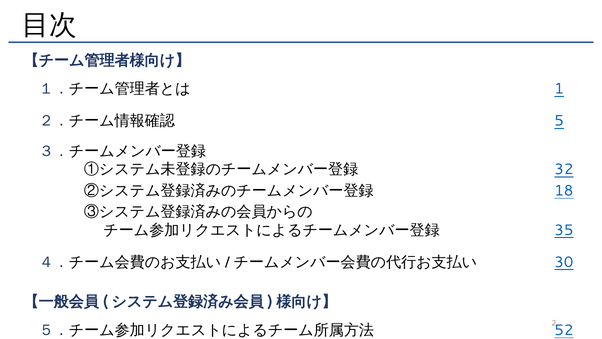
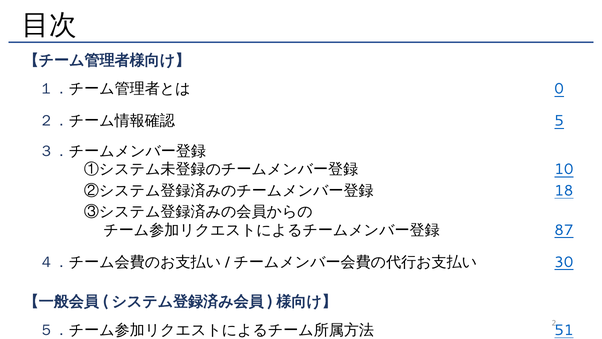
1: 1 -> 0
32: 32 -> 10
35: 35 -> 87
52: 52 -> 51
